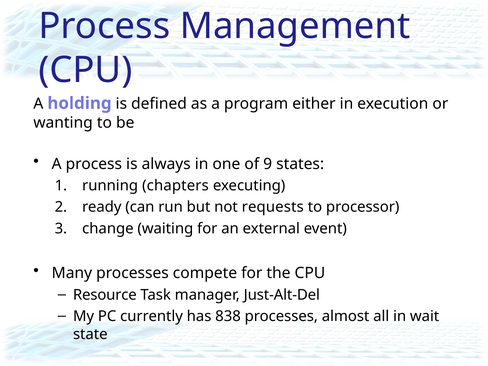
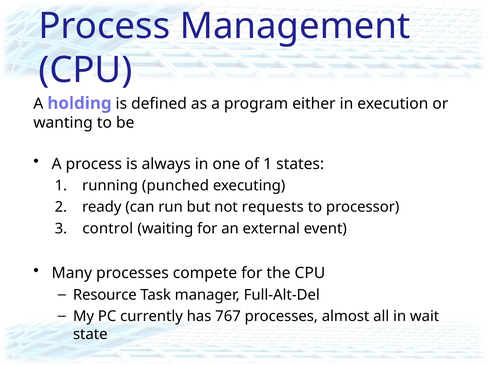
of 9: 9 -> 1
chapters: chapters -> punched
change: change -> control
Just-Alt-Del: Just-Alt-Del -> Full-Alt-Del
838: 838 -> 767
